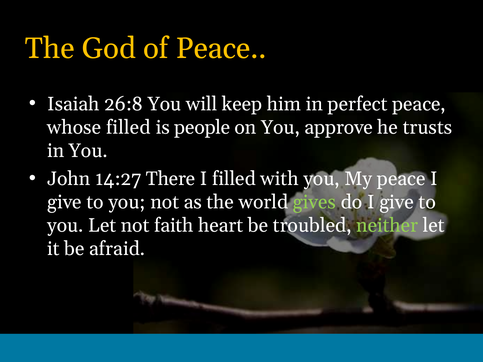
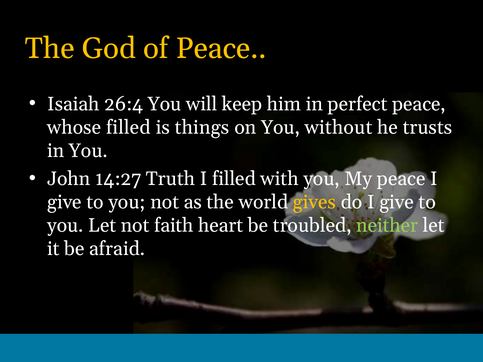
26:8: 26:8 -> 26:4
people: people -> things
approve: approve -> without
There: There -> Truth
gives colour: light green -> yellow
